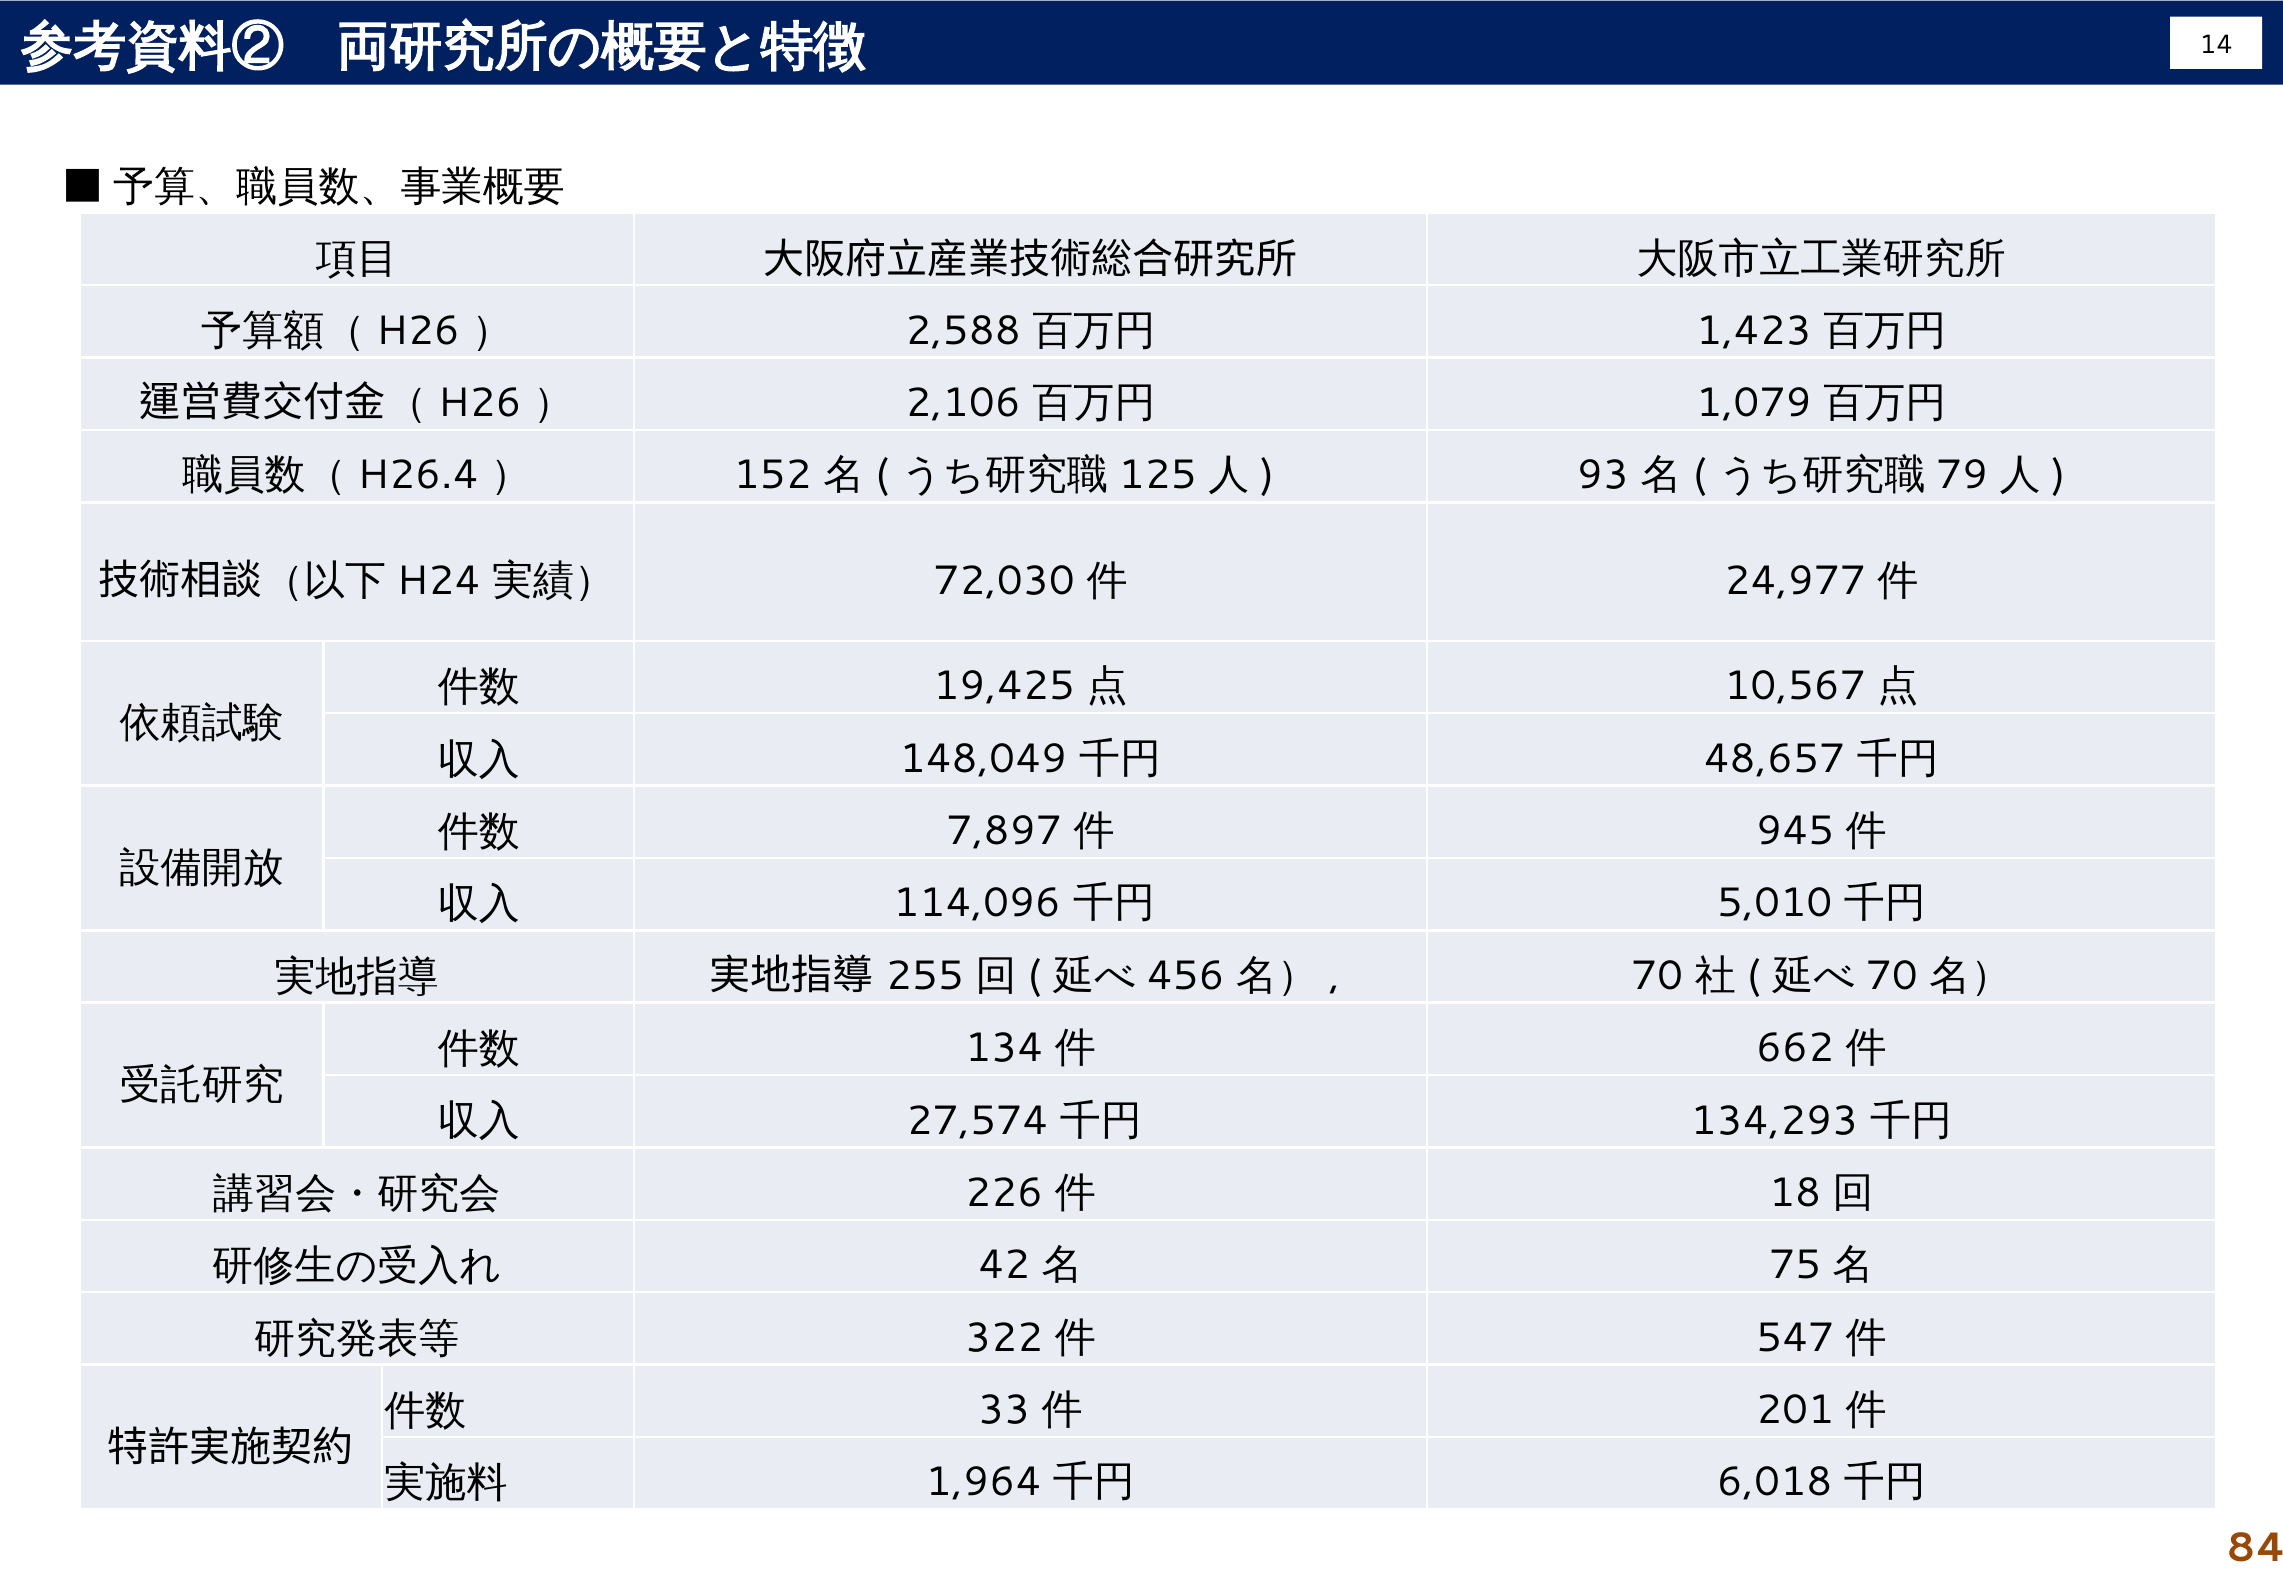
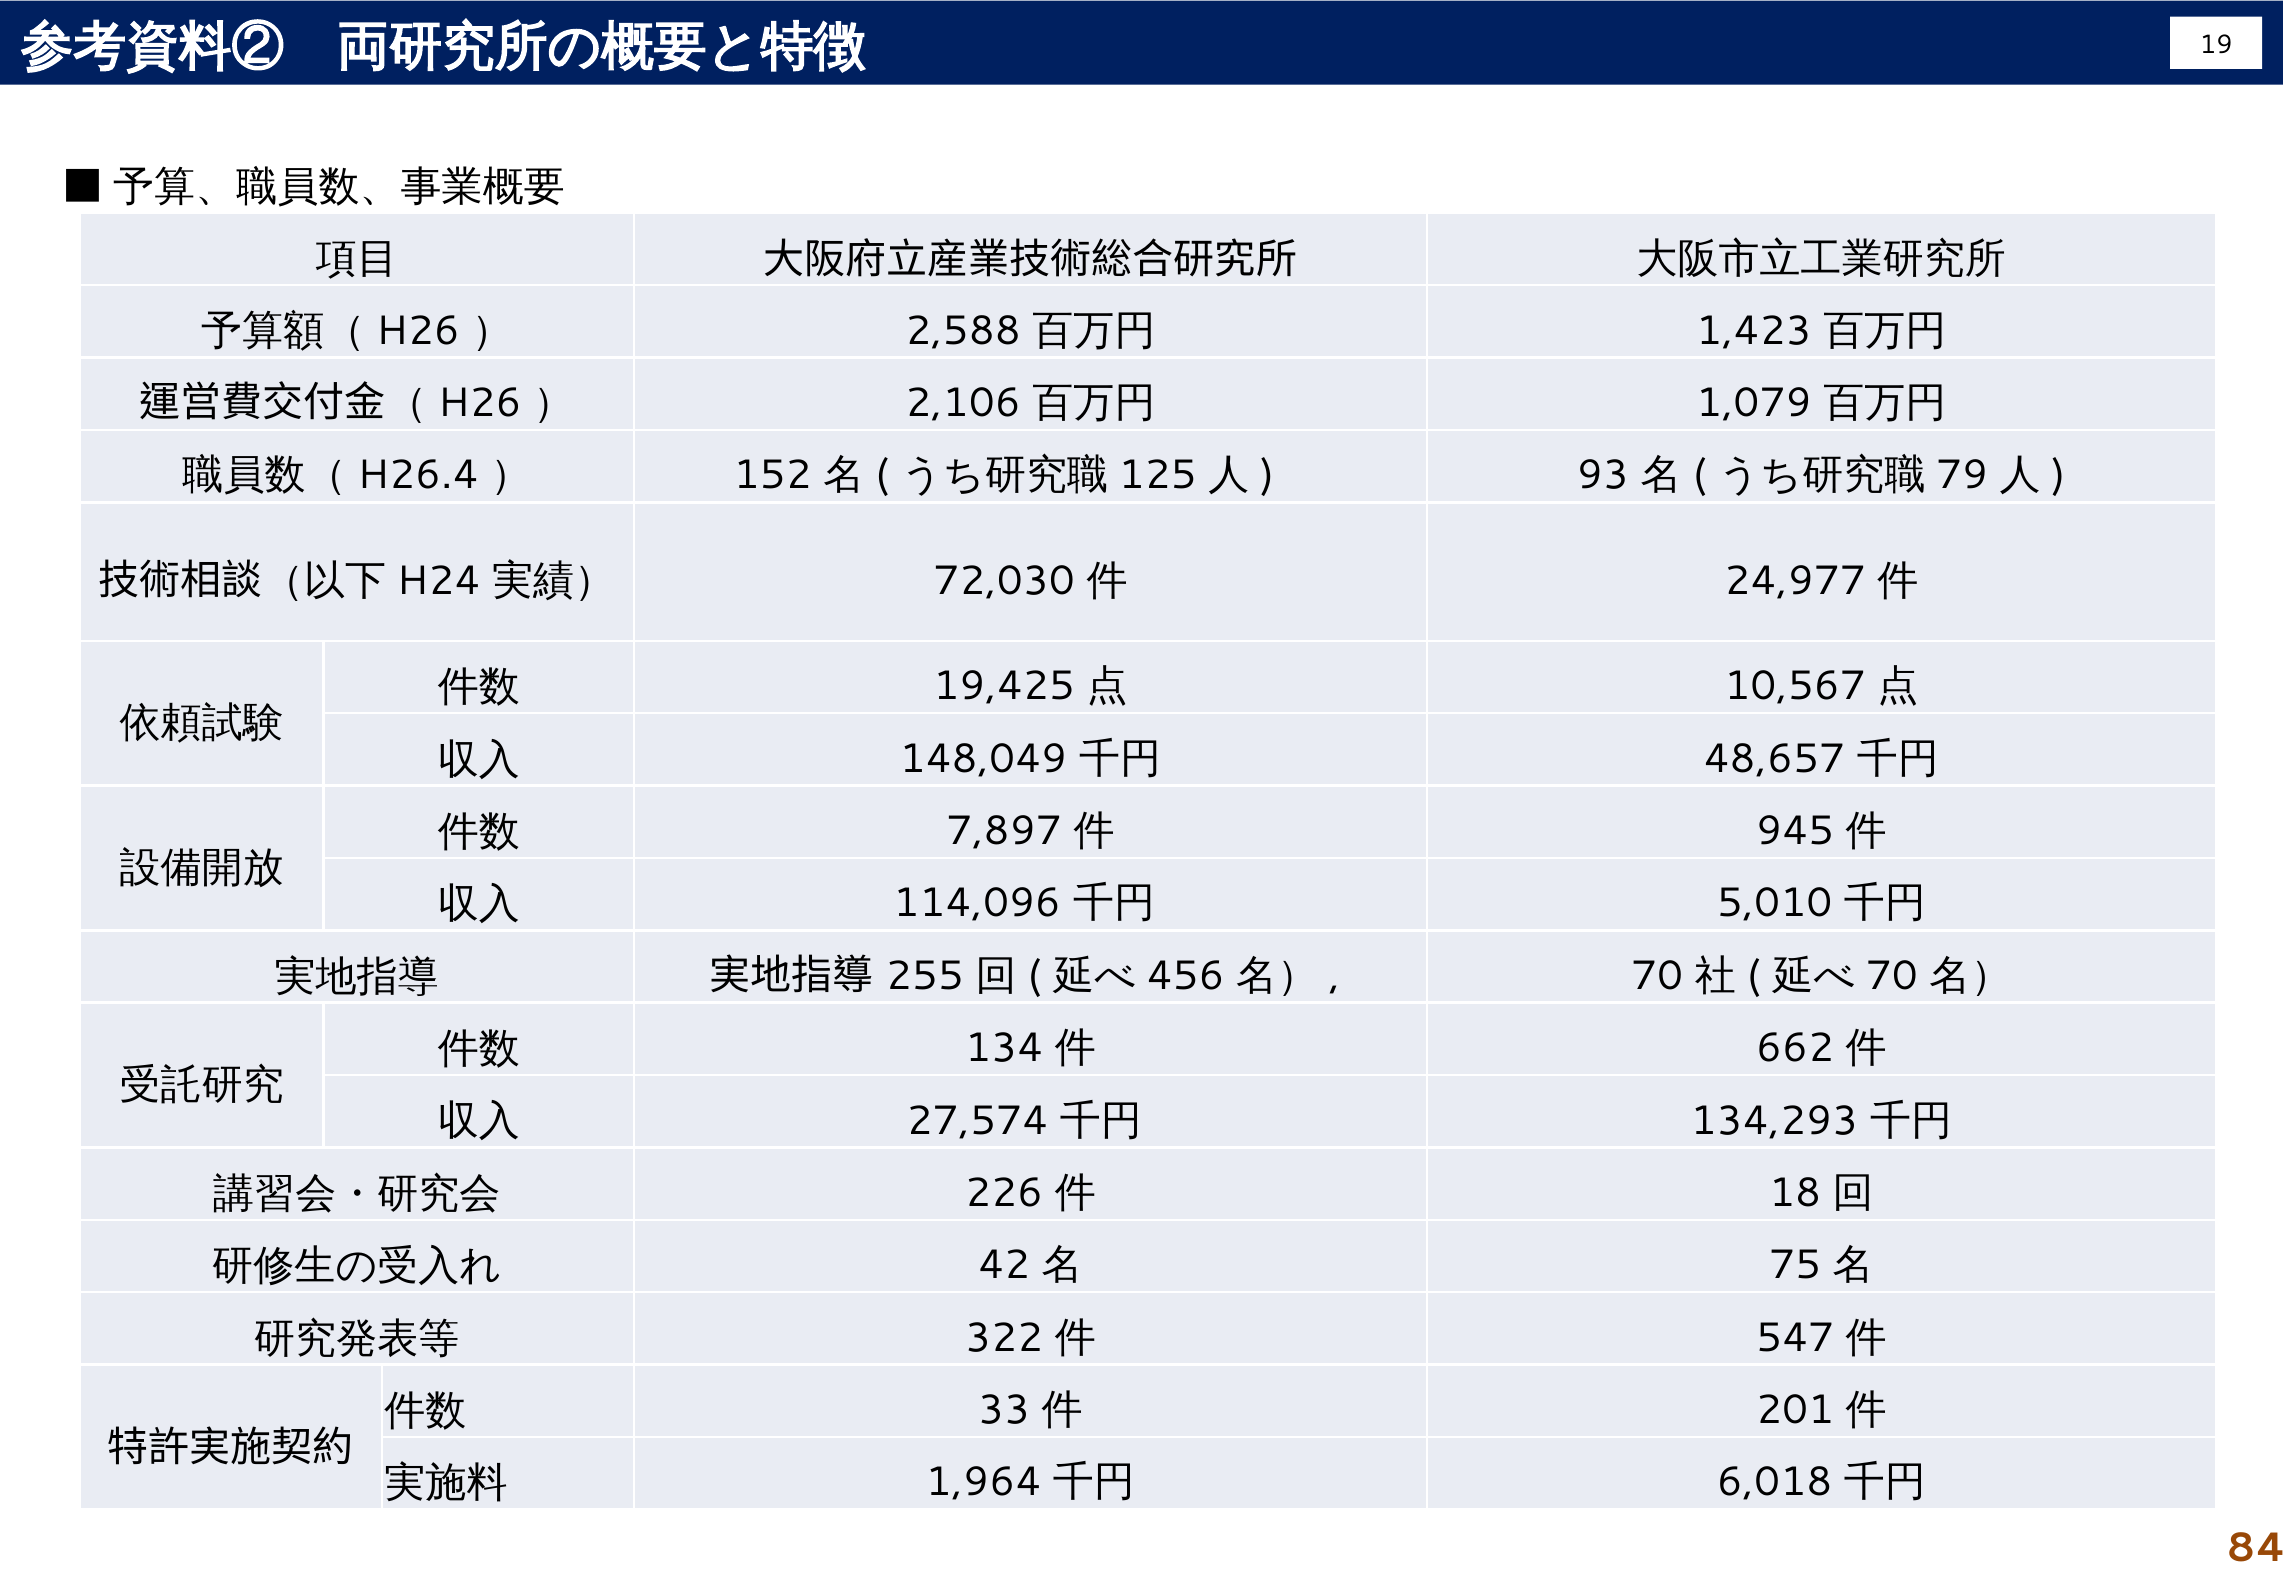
14: 14 -> 19
